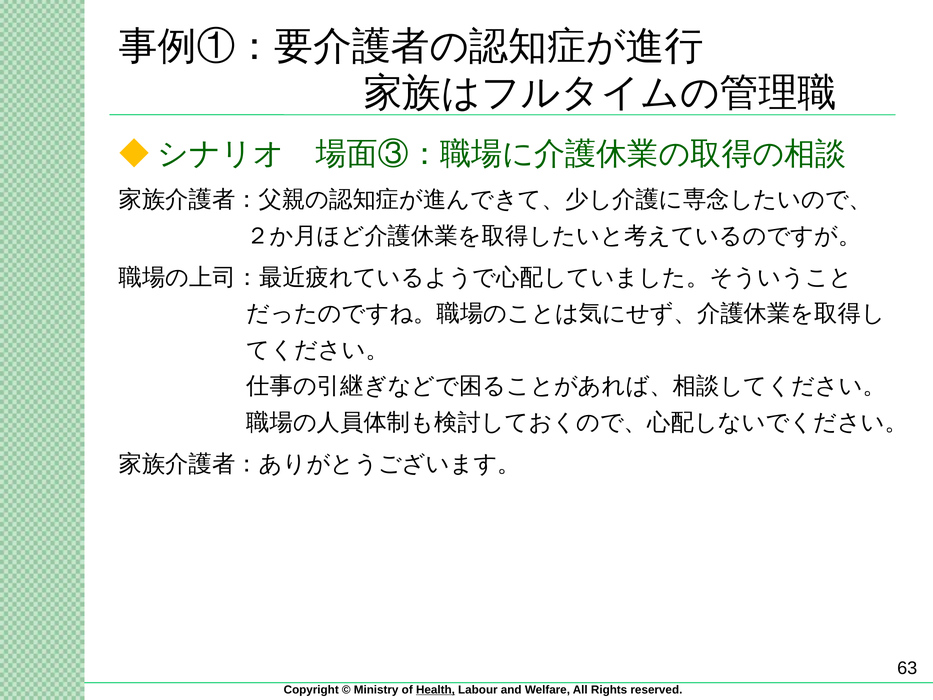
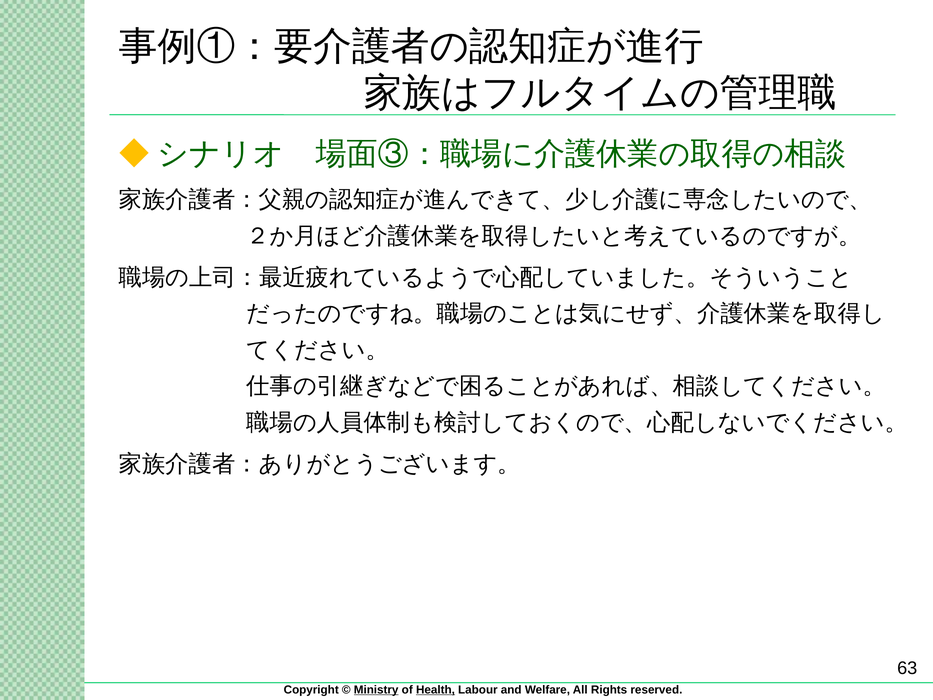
Ministry underline: none -> present
